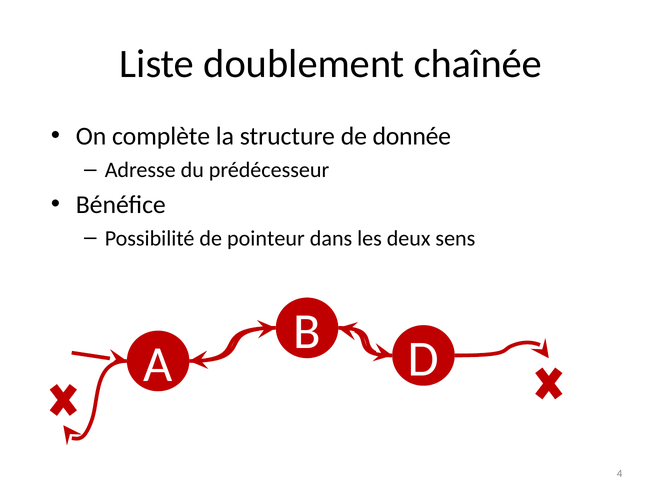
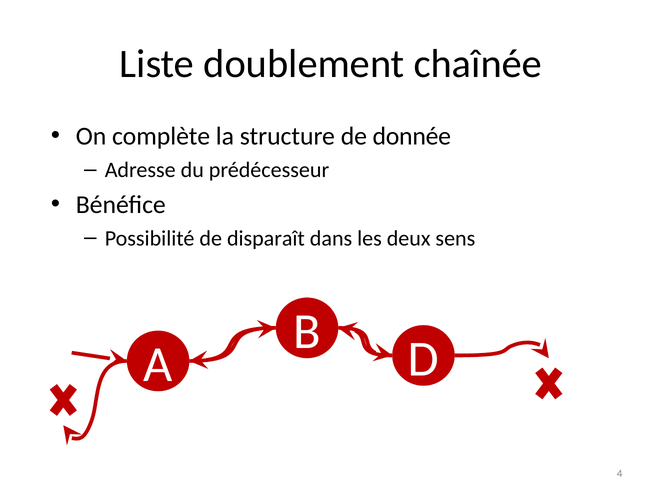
pointeur: pointeur -> disparaît
